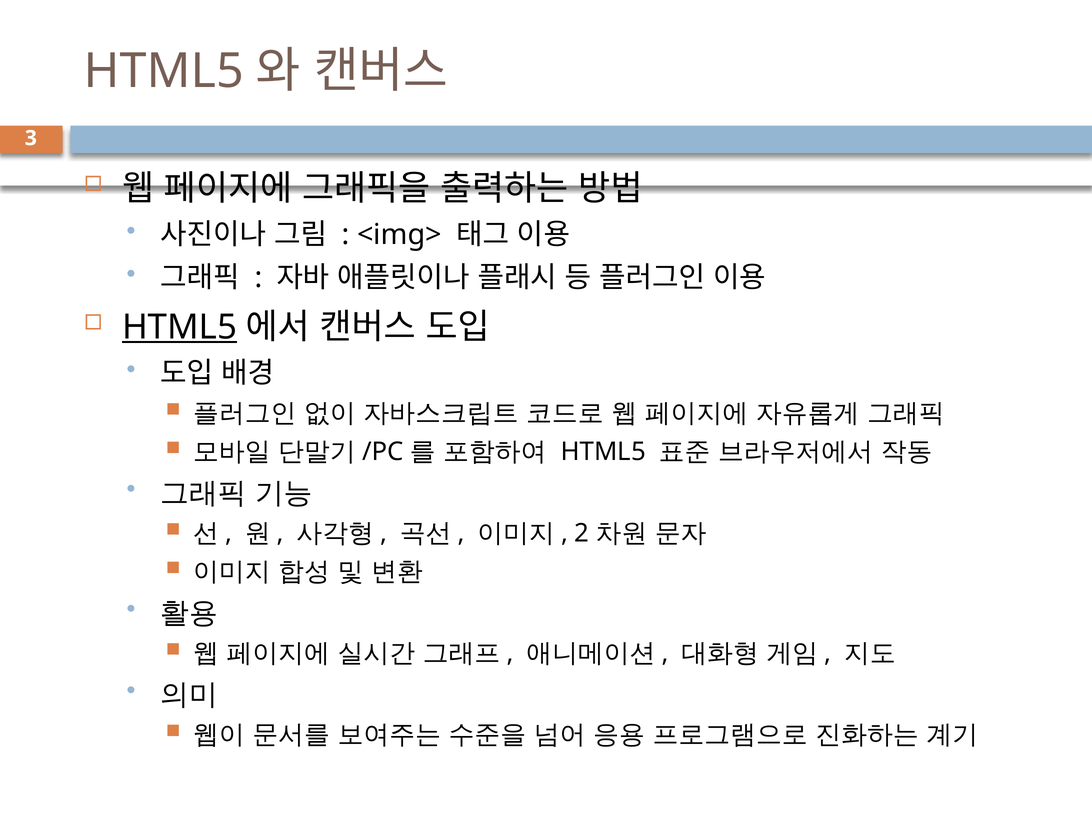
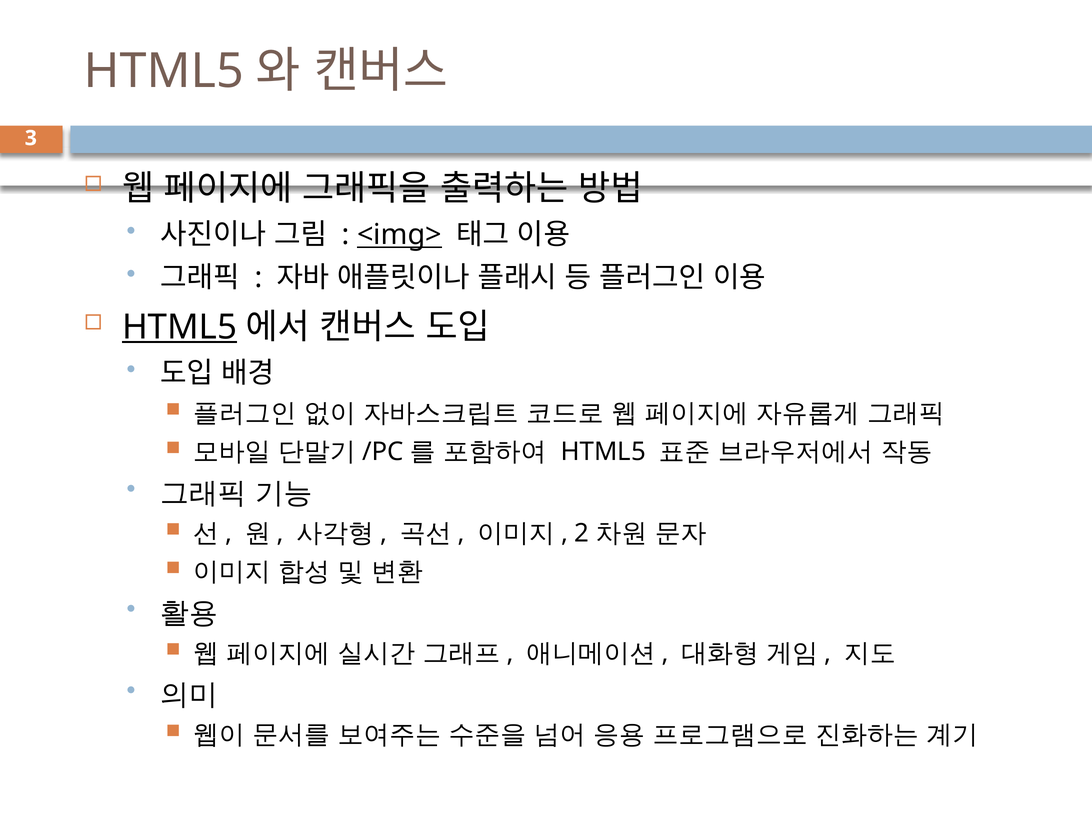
<img> underline: none -> present
